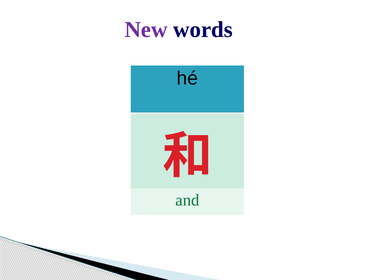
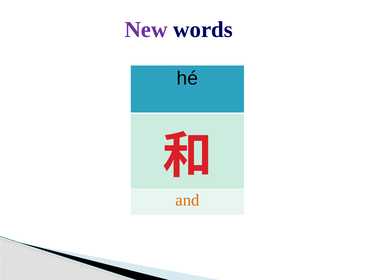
and colour: green -> orange
